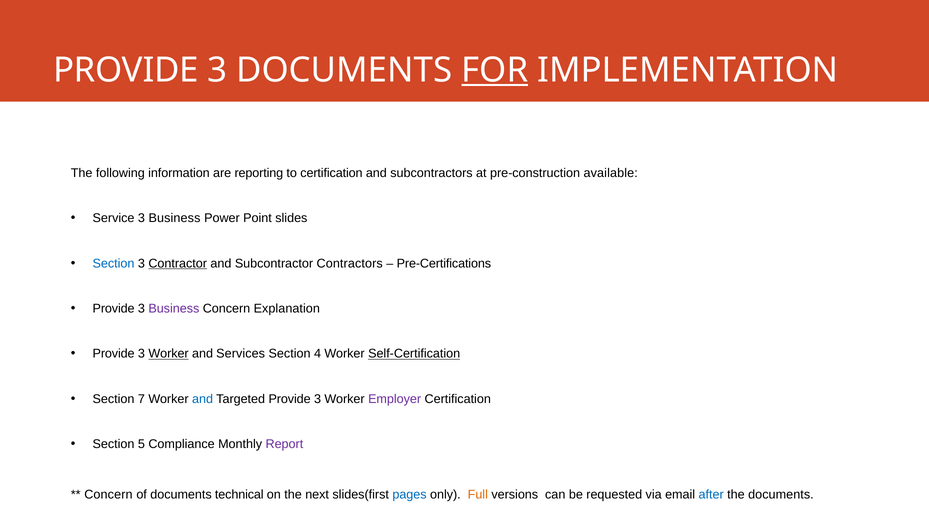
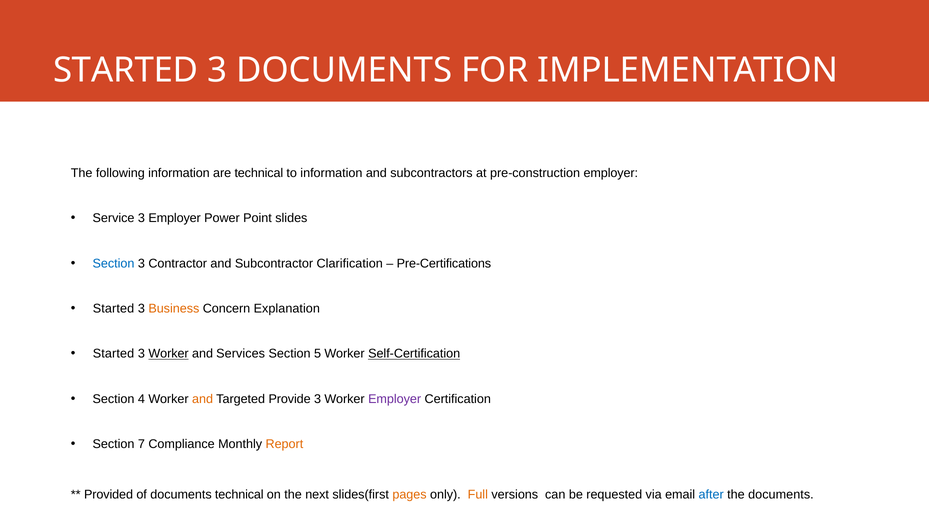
PROVIDE at (126, 70): PROVIDE -> STARTED
FOR underline: present -> none
are reporting: reporting -> technical
to certification: certification -> information
pre-construction available: available -> employer
Business at (174, 218): Business -> Employer
Contractor underline: present -> none
Contractors: Contractors -> Clarification
Provide at (114, 308): Provide -> Started
Business at (174, 308) colour: purple -> orange
Provide at (114, 354): Provide -> Started
4: 4 -> 5
7: 7 -> 4
and at (203, 399) colour: blue -> orange
5: 5 -> 7
Report colour: purple -> orange
Concern at (108, 494): Concern -> Provided
pages colour: blue -> orange
